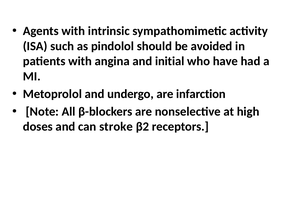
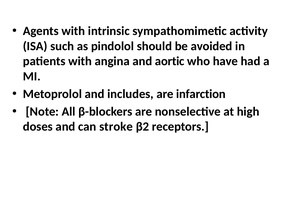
initial: initial -> aortic
undergo: undergo -> includes
